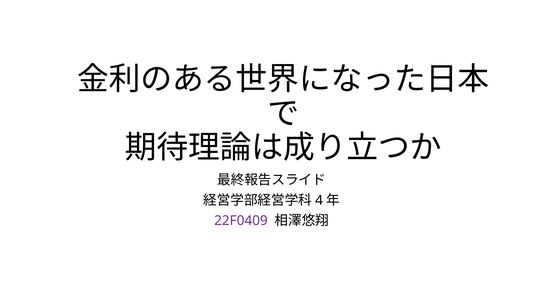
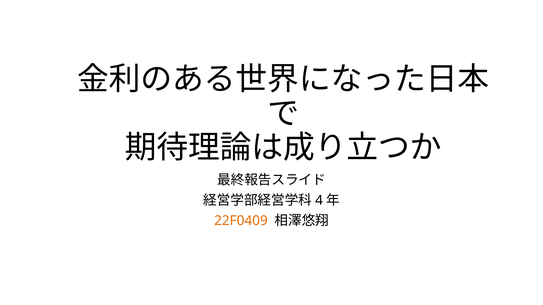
22F0409 colour: purple -> orange
